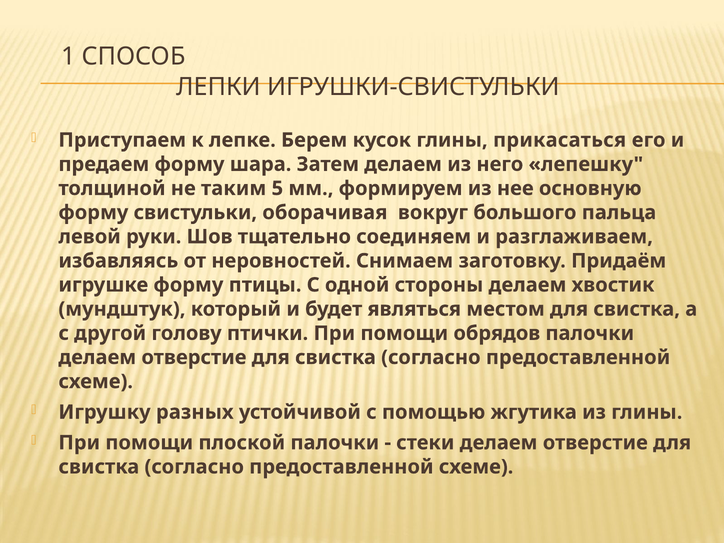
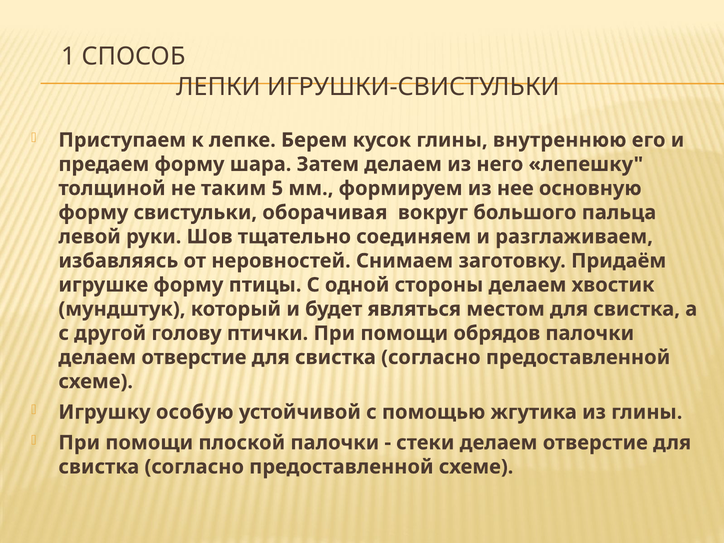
прикасаться: прикасаться -> внутреннюю
разных: разных -> особую
